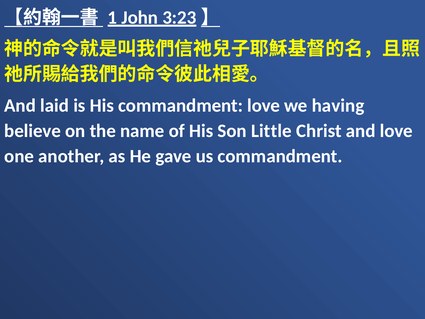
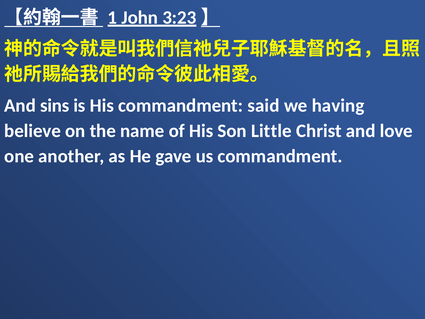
laid: laid -> sins
commandment love: love -> said
